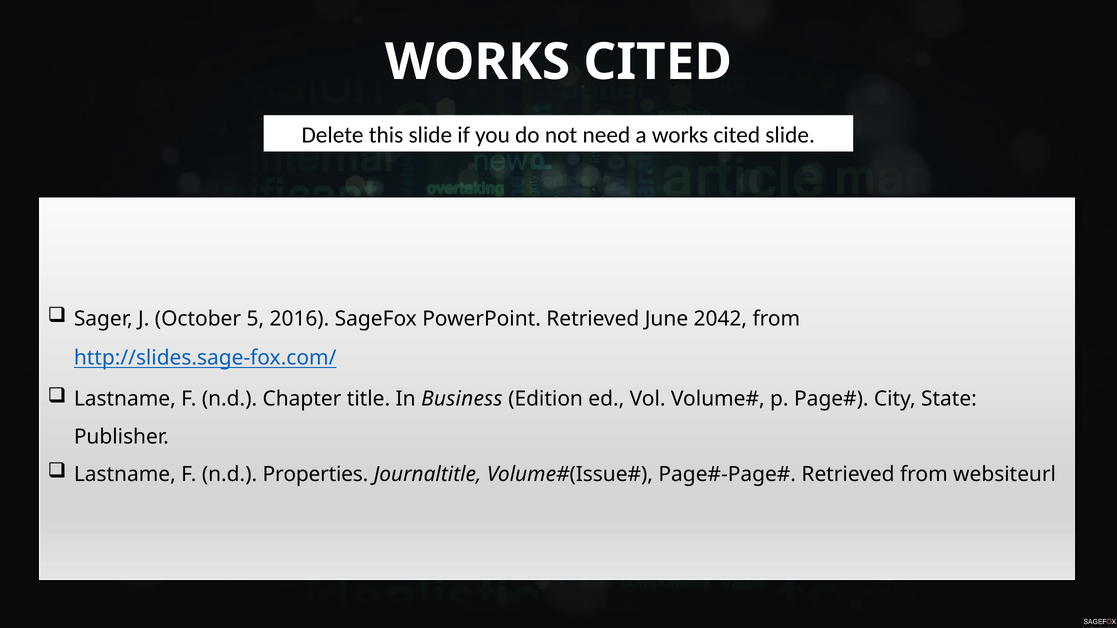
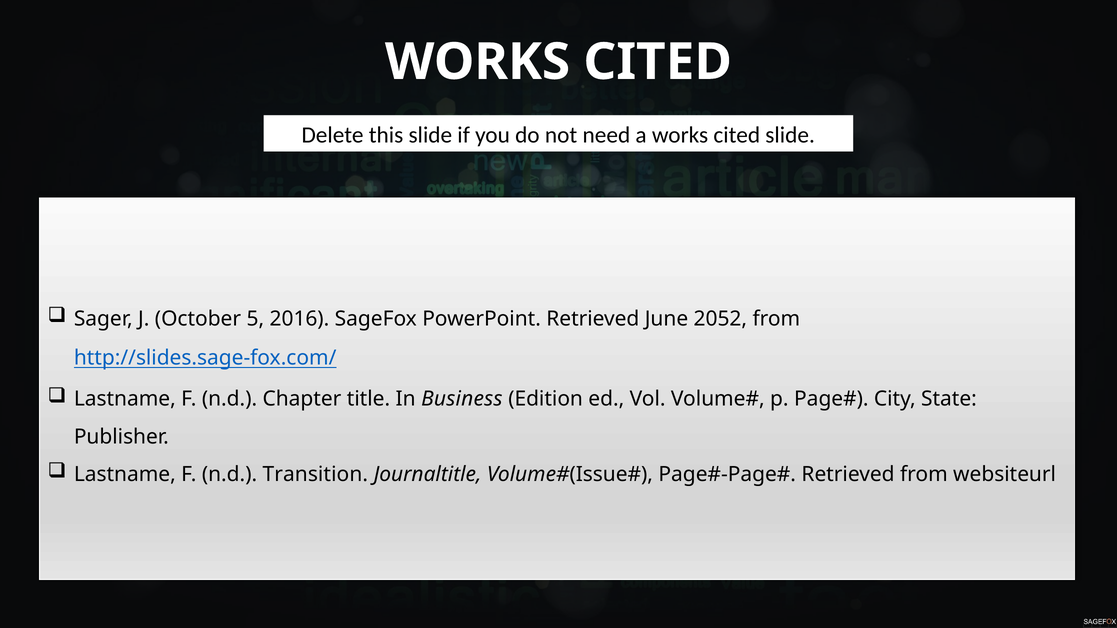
2042: 2042 -> 2052
Properties: Properties -> Transition
